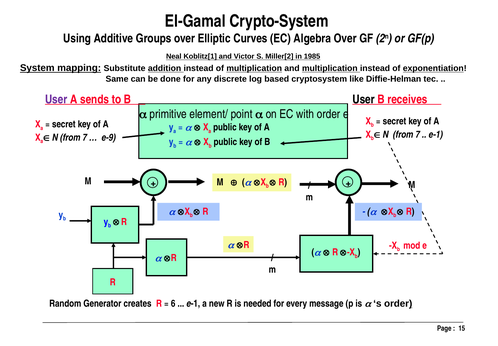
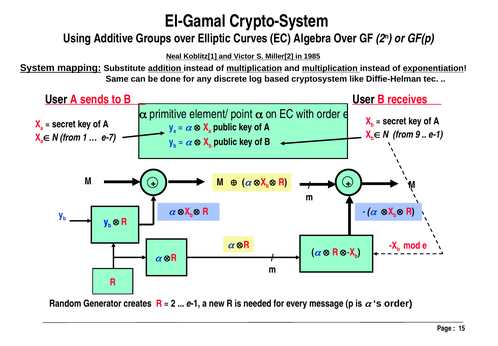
User at (56, 99) colour: purple -> black
7 at (418, 135): 7 -> 9
7 at (85, 138): 7 -> 1
e-9: e-9 -> e-7
6: 6 -> 2
